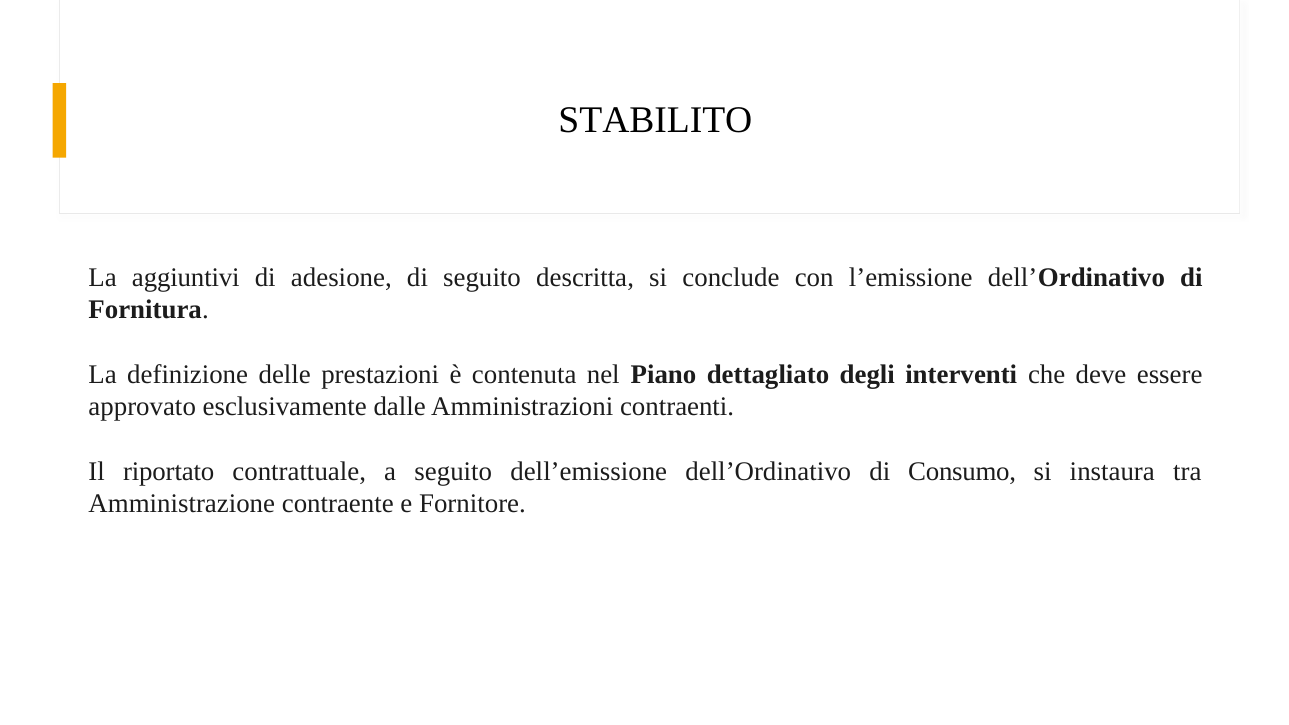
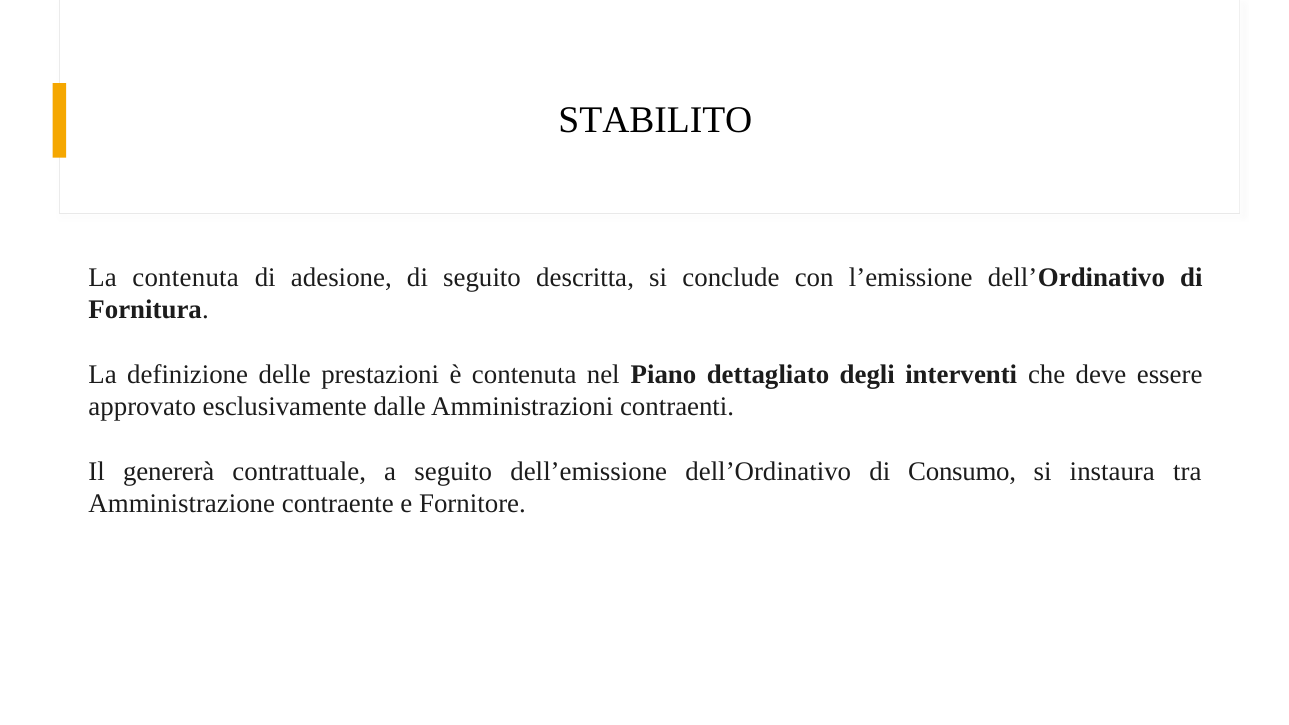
La aggiuntivi: aggiuntivi -> contenuta
riportato: riportato -> genererà
